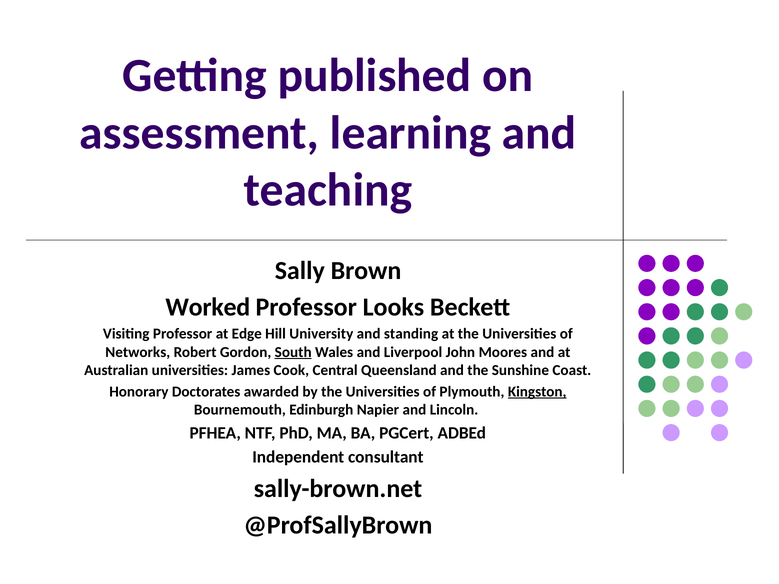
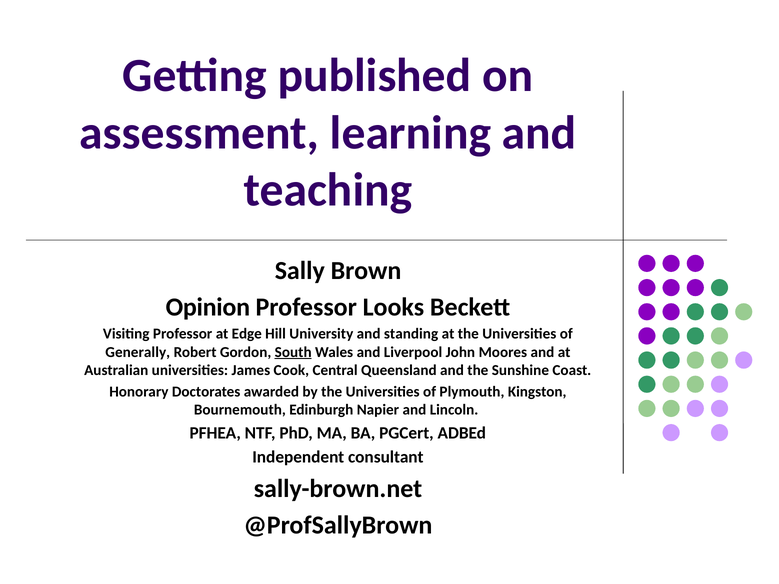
Worked: Worked -> Opinion
Networks: Networks -> Generally
Kingston underline: present -> none
